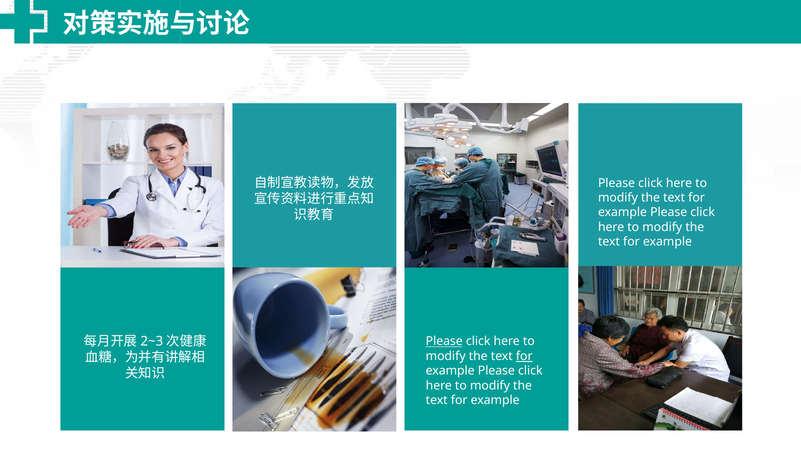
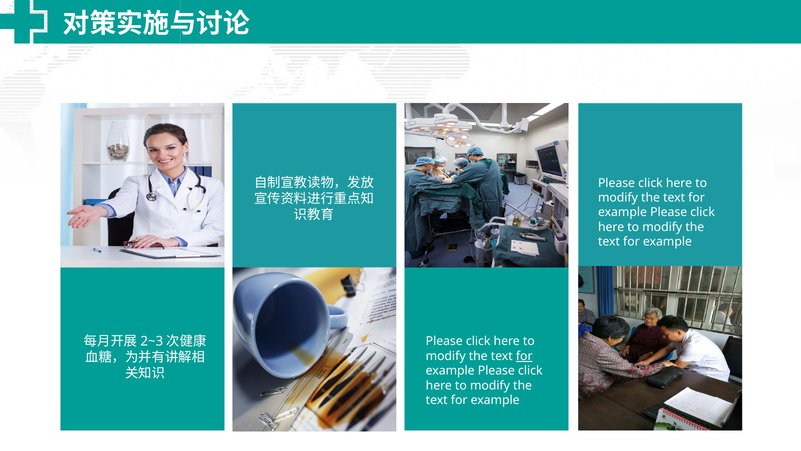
Please at (444, 341) underline: present -> none
